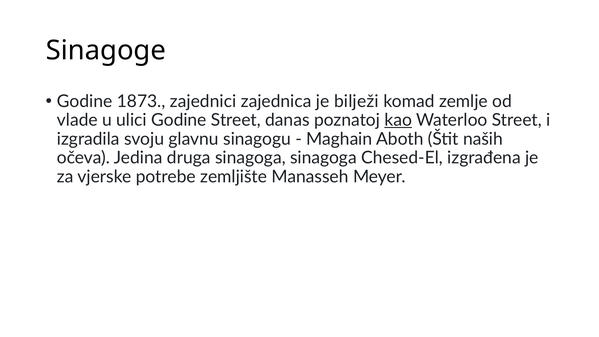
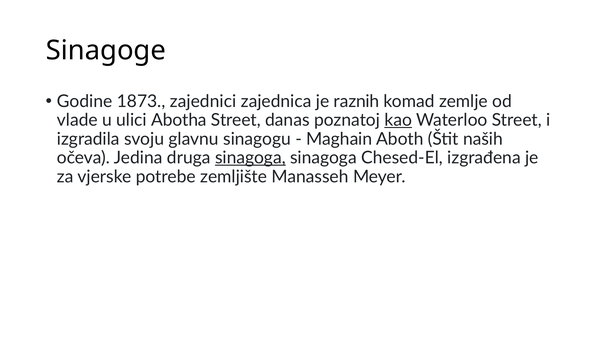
bilježi: bilježi -> raznih
ulici Godine: Godine -> Abotha
sinagoga at (250, 158) underline: none -> present
